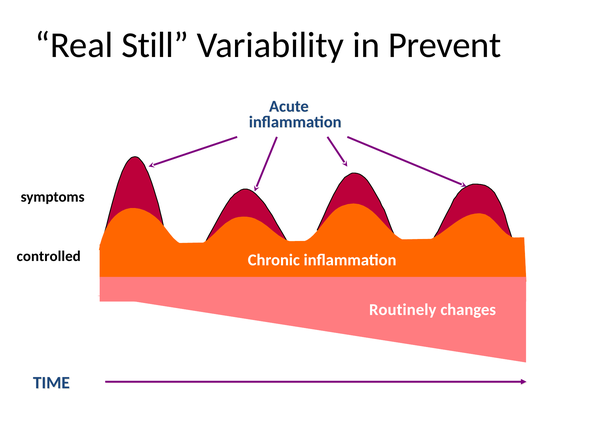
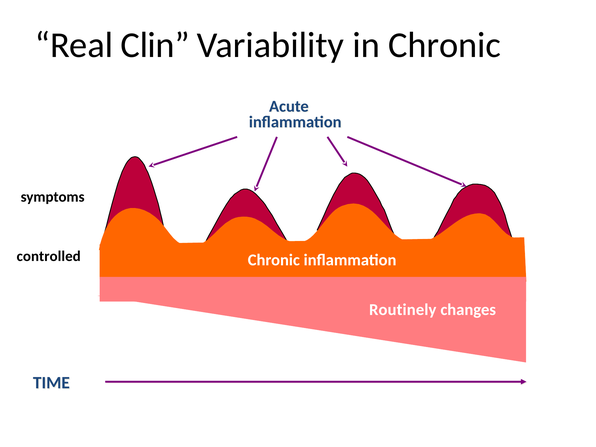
Real Still: Still -> Clin
in Prevent: Prevent -> Chronic
